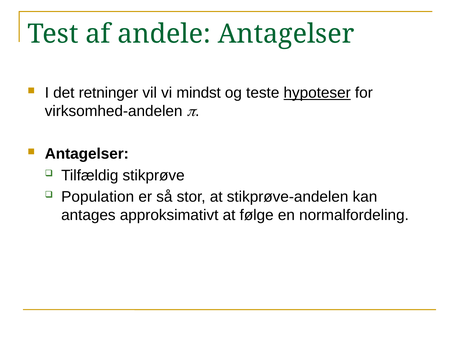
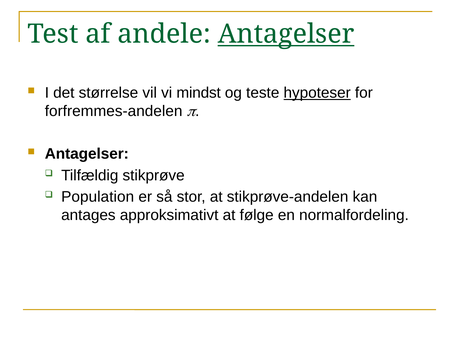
Antagelser at (286, 34) underline: none -> present
retninger: retninger -> størrelse
virksomhed-andelen: virksomhed-andelen -> forfremmes-andelen
